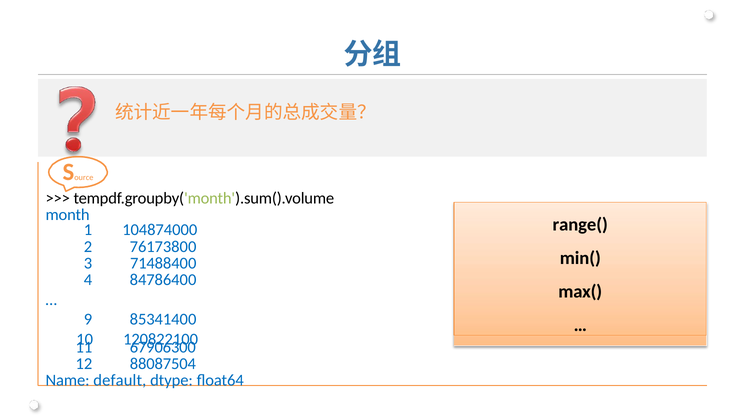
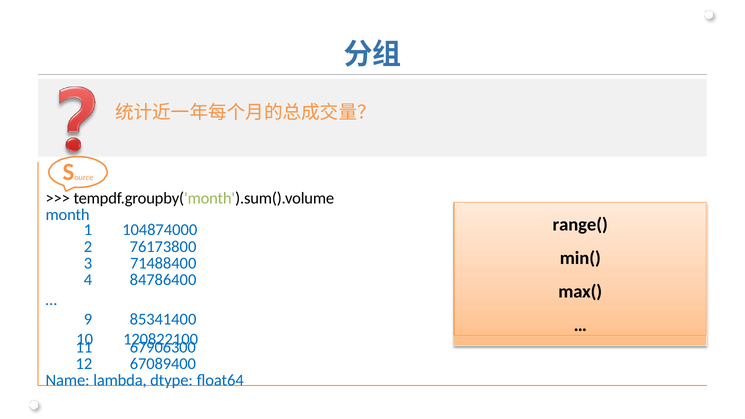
88087504: 88087504 -> 67089400
default: default -> lambda
